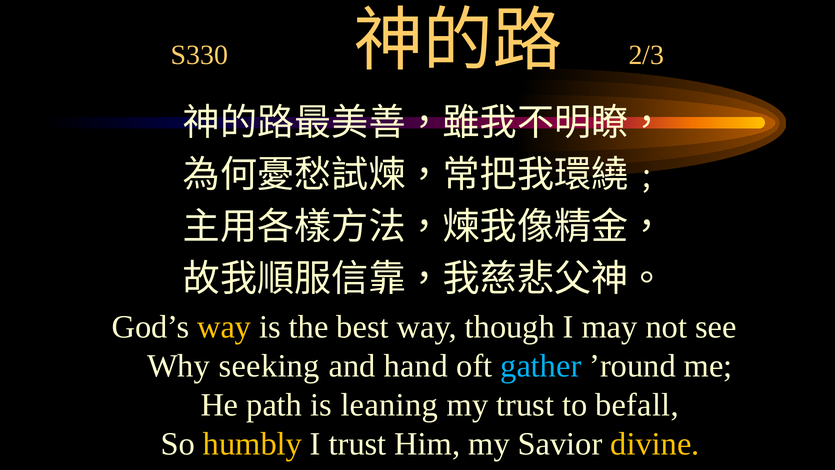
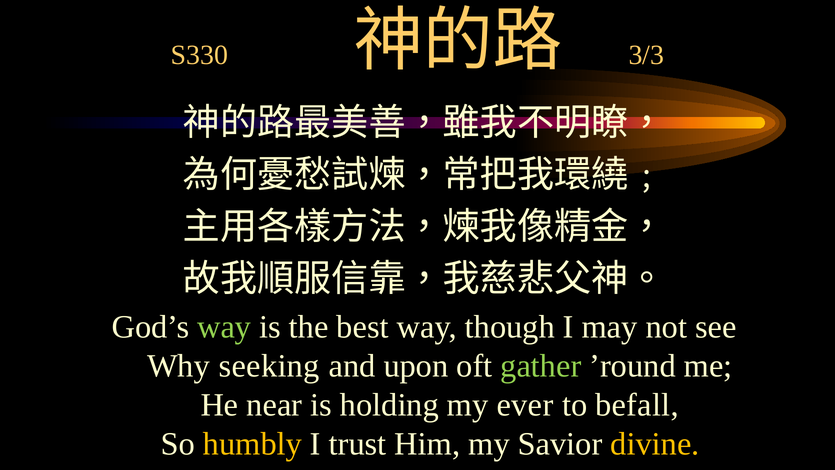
2/3: 2/3 -> 3/3
way at (224, 327) colour: yellow -> light green
hand: hand -> upon
gather colour: light blue -> light green
path: path -> near
leaning: leaning -> holding
my trust: trust -> ever
